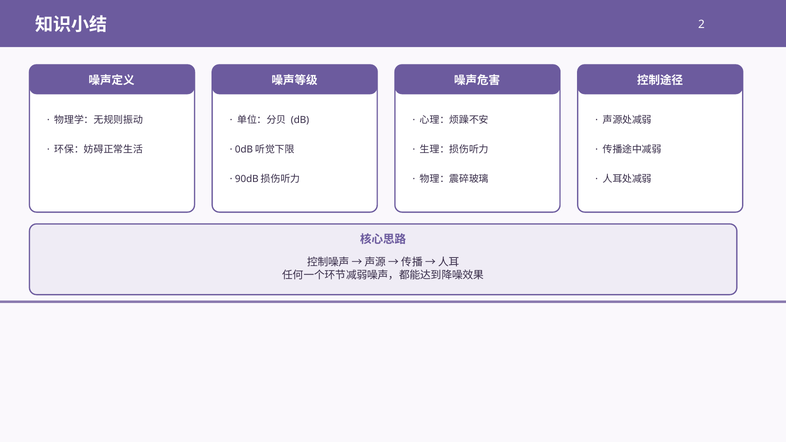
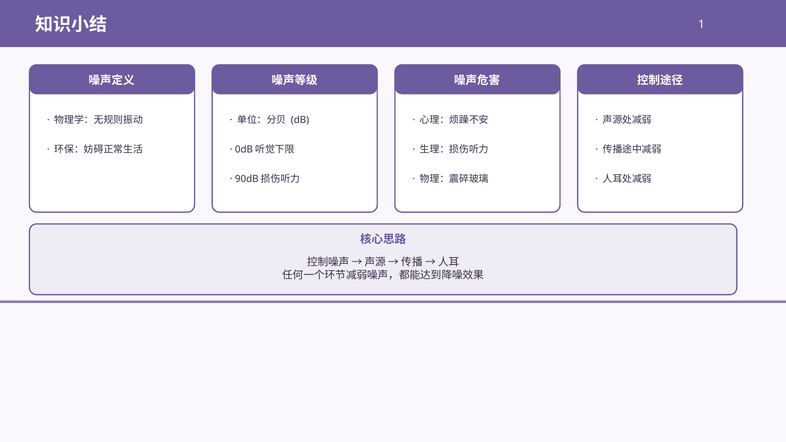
2: 2 -> 1
